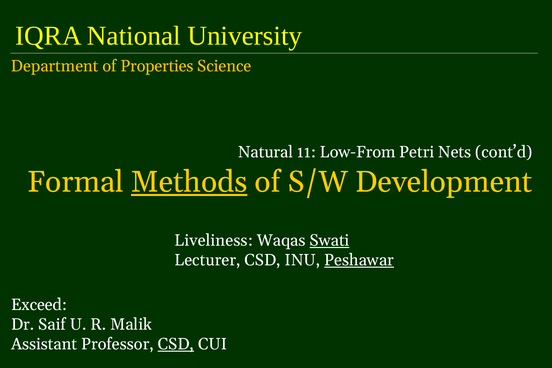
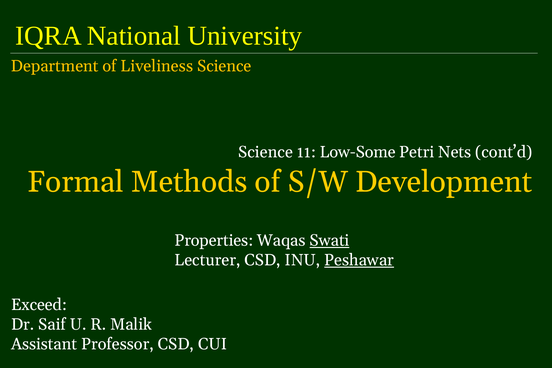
Properties: Properties -> Liveliness
Natural at (266, 152): Natural -> Science
Low-From: Low-From -> Low-Some
Methods underline: present -> none
Liveliness: Liveliness -> Properties
CSD at (176, 344) underline: present -> none
